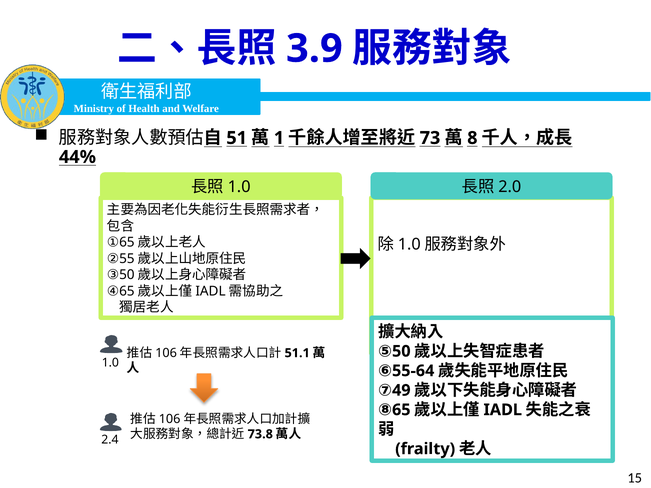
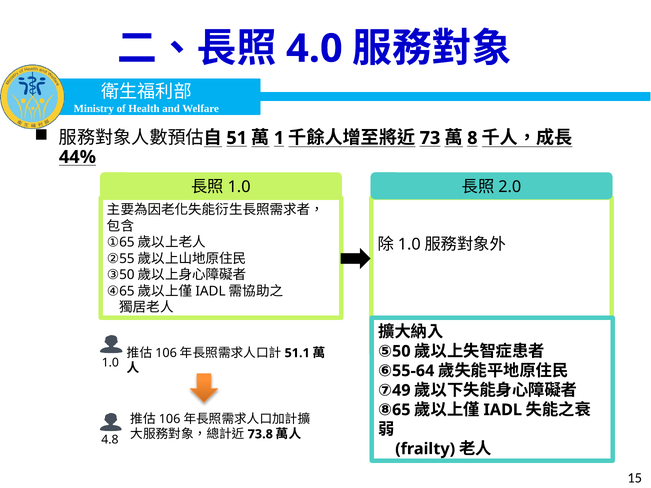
3.9: 3.9 -> 4.0
2.4: 2.4 -> 4.8
